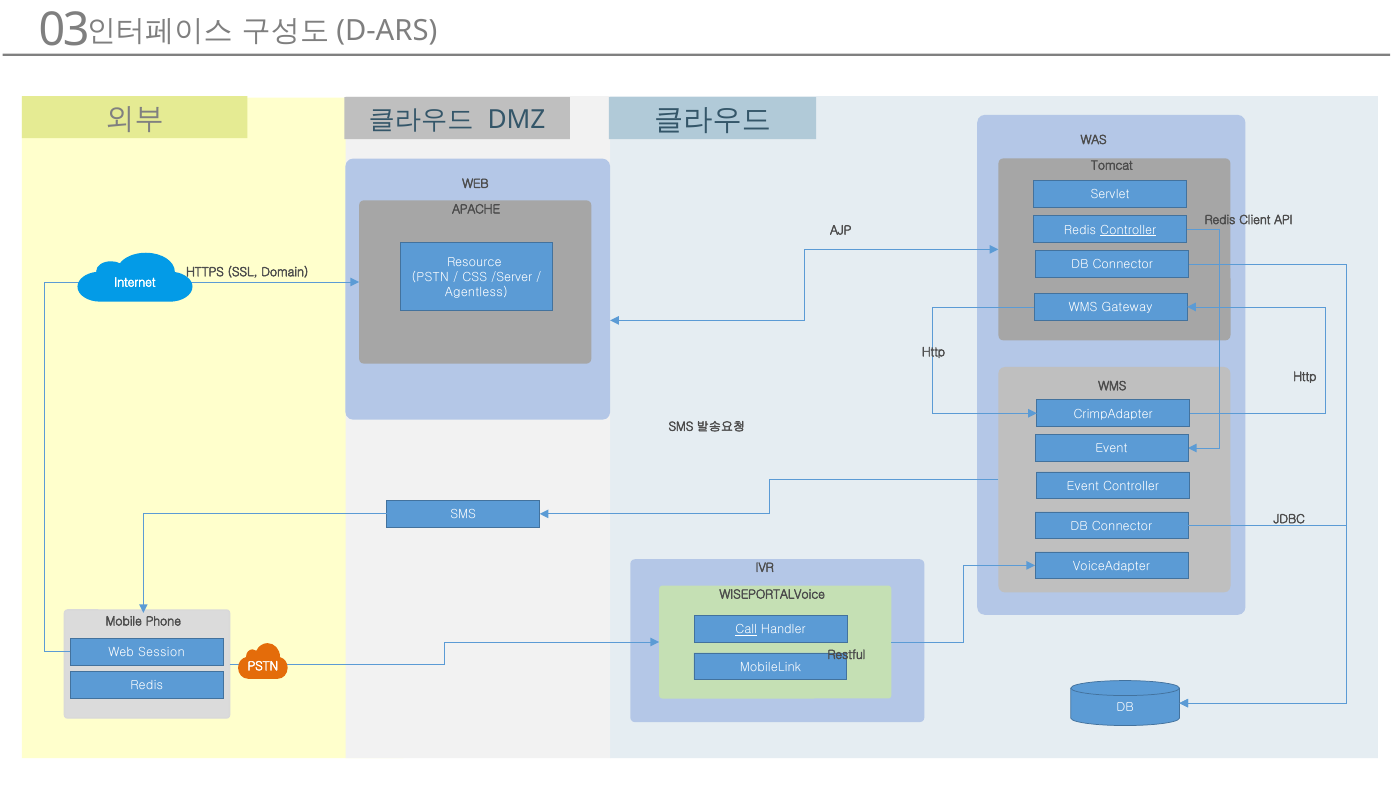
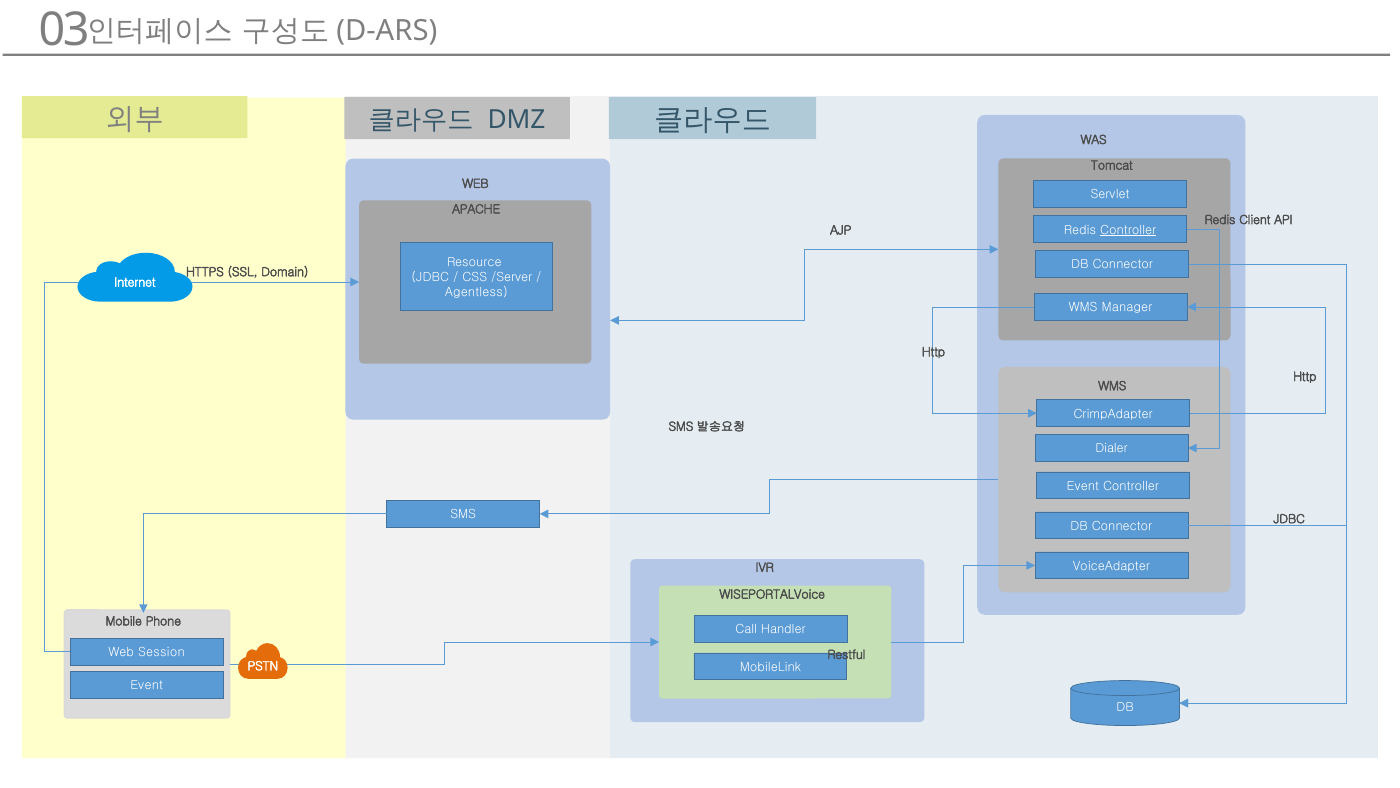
PSTN at (430, 277): PSTN -> JDBC
Gateway: Gateway -> Manager
Event at (1112, 449): Event -> Dialer
Call underline: present -> none
Redis at (147, 685): Redis -> Event
